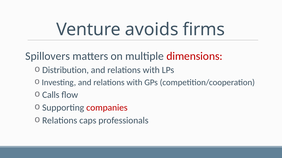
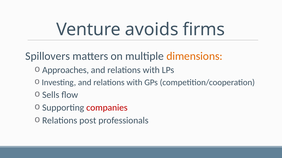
dimensions colour: red -> orange
Distribution: Distribution -> Approaches
Calls: Calls -> Sells
caps: caps -> post
